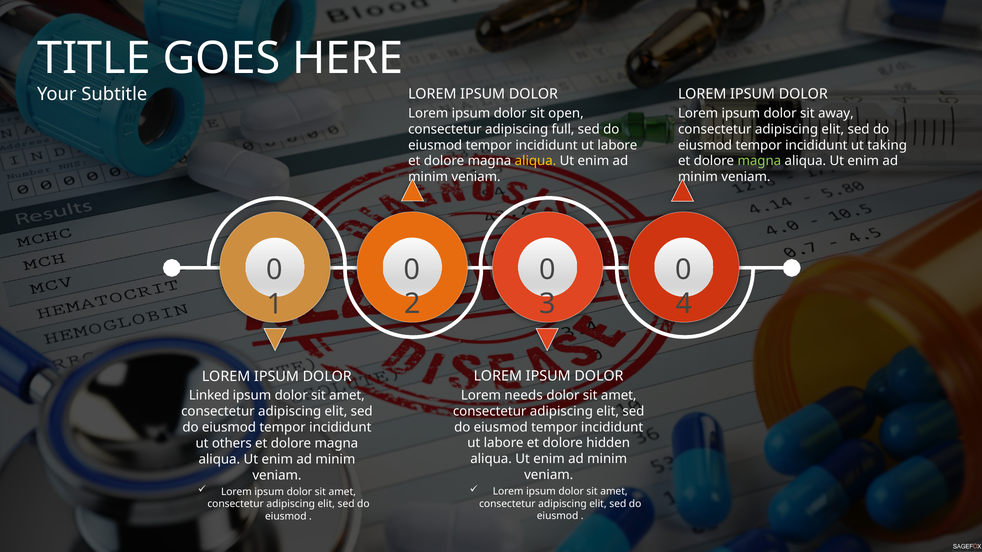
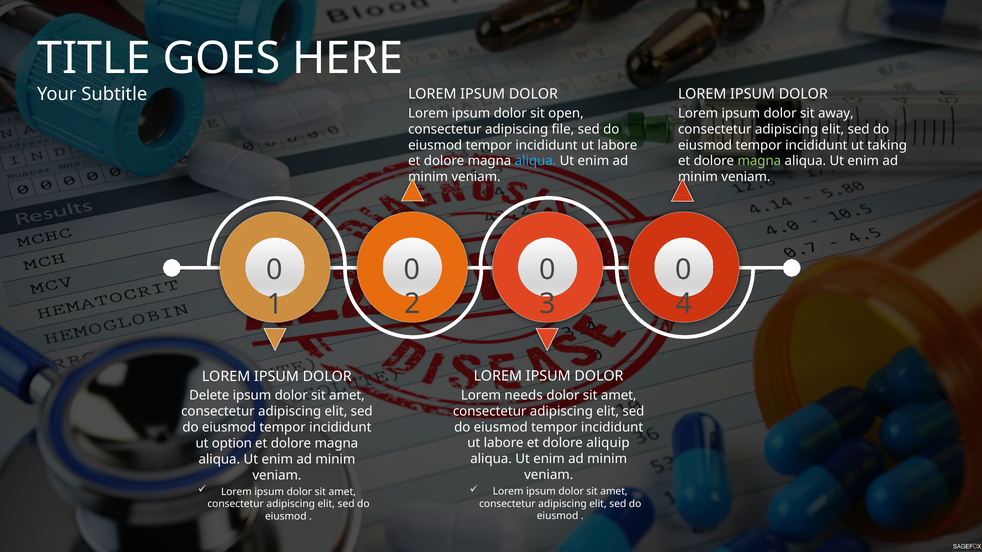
full: full -> file
aliqua at (535, 161) colour: yellow -> light blue
Linked: Linked -> Delete
hidden: hidden -> aliquip
others: others -> option
